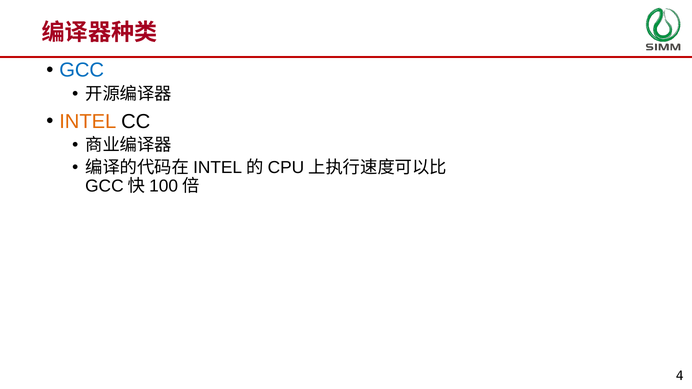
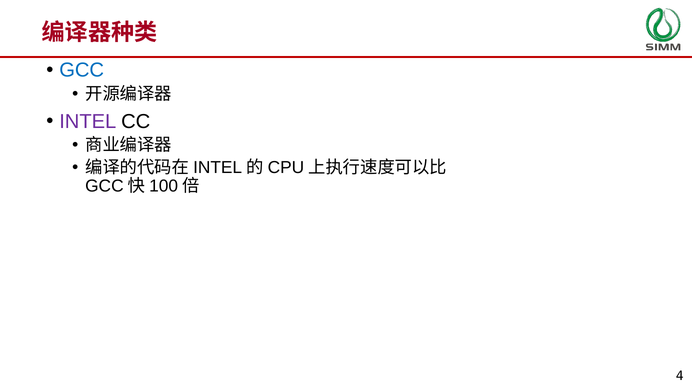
INTEL colour: orange -> purple
